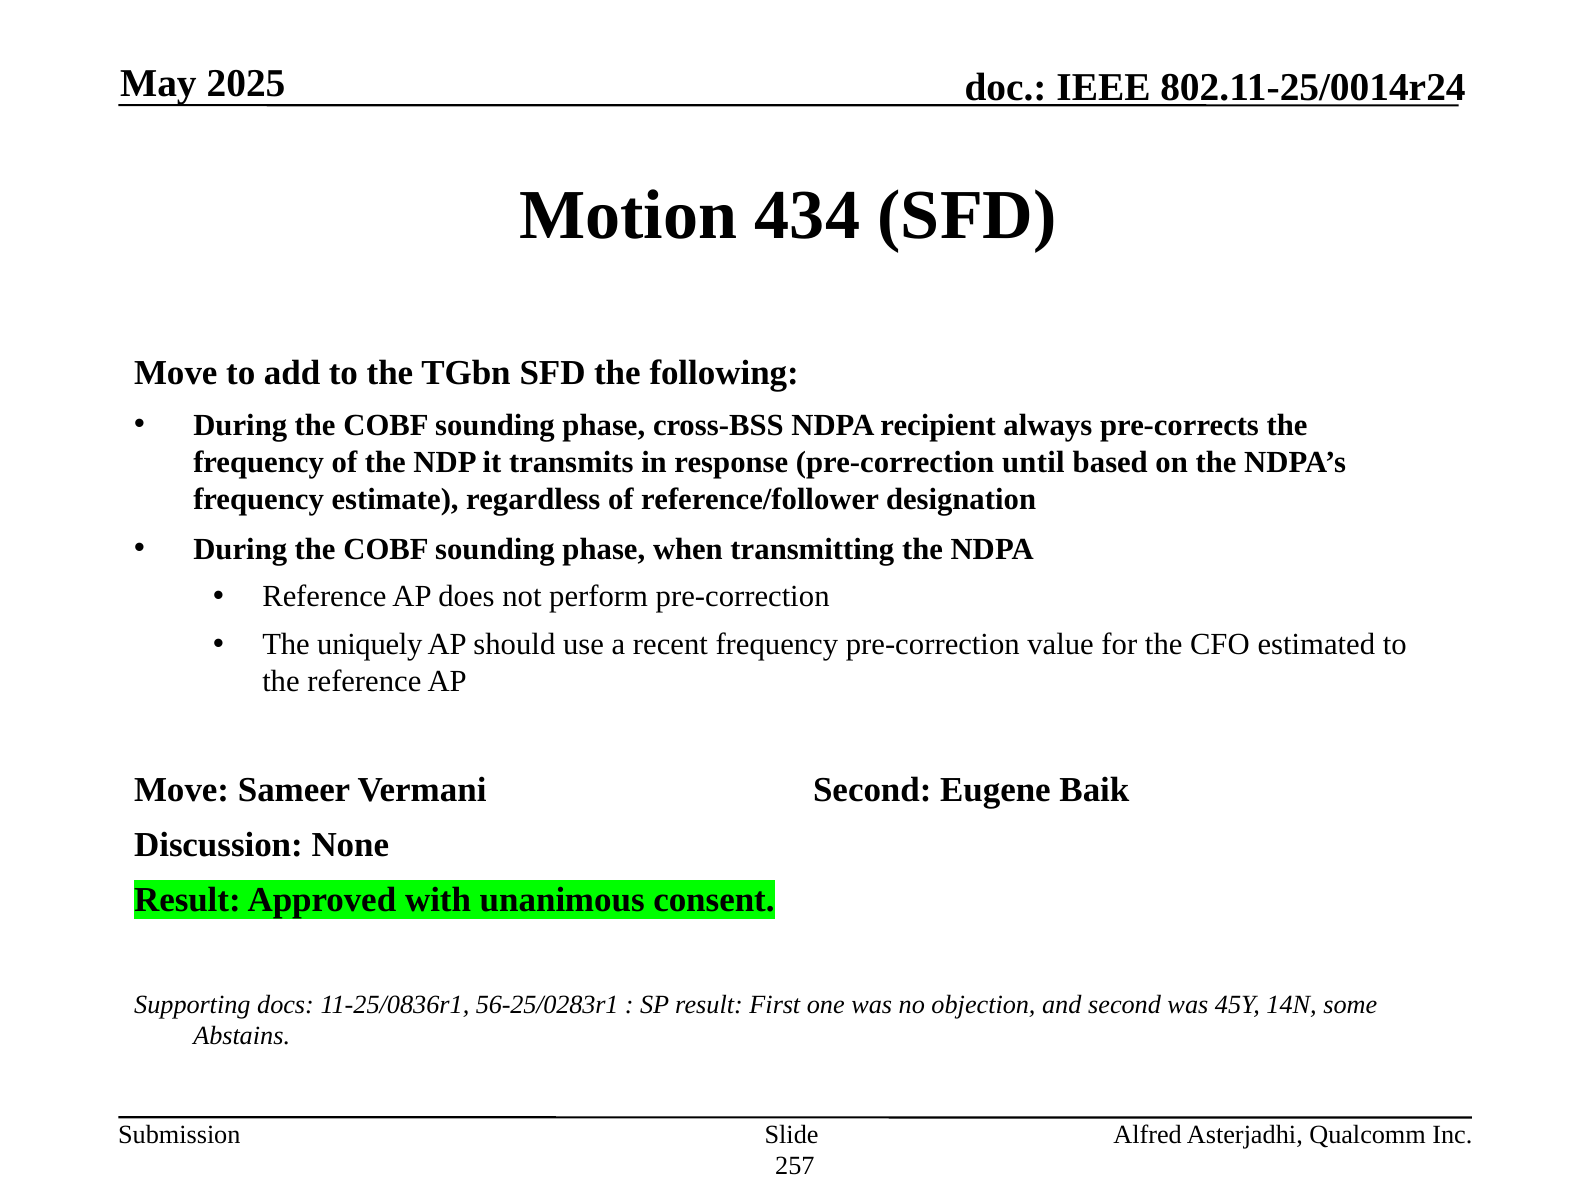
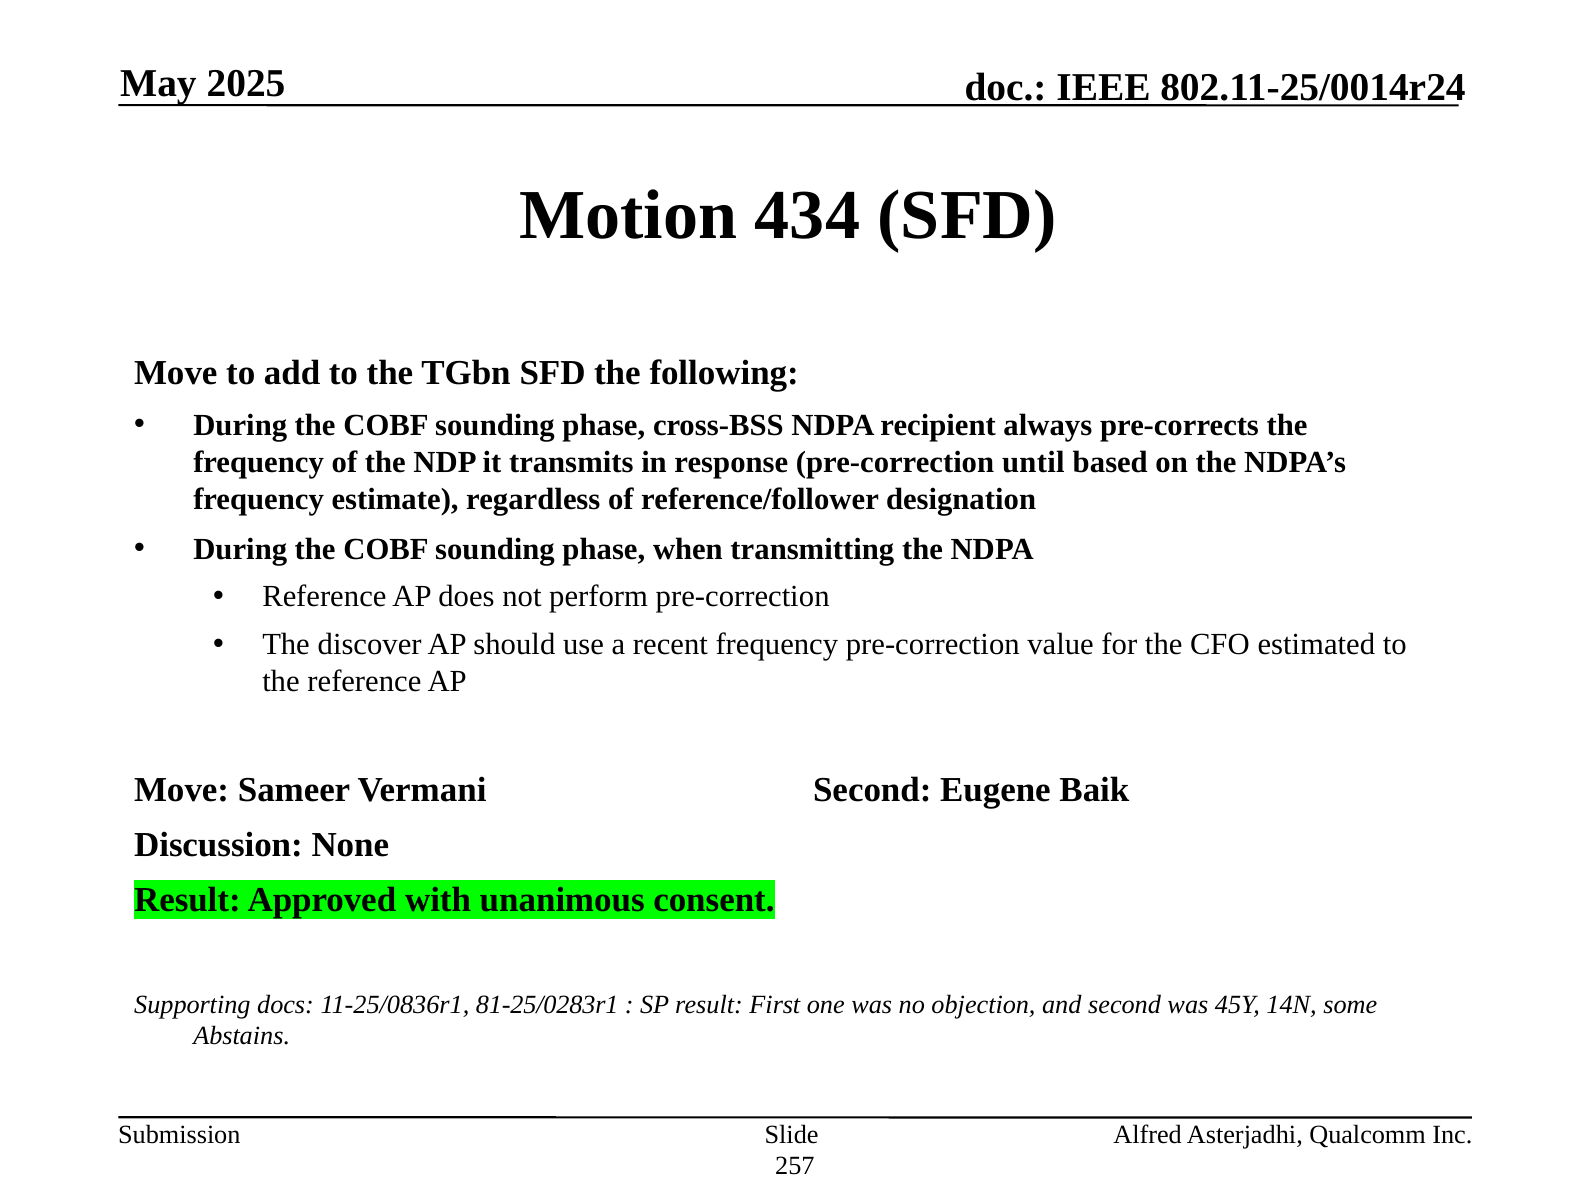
uniquely: uniquely -> discover
56-25/0283r1: 56-25/0283r1 -> 81-25/0283r1
